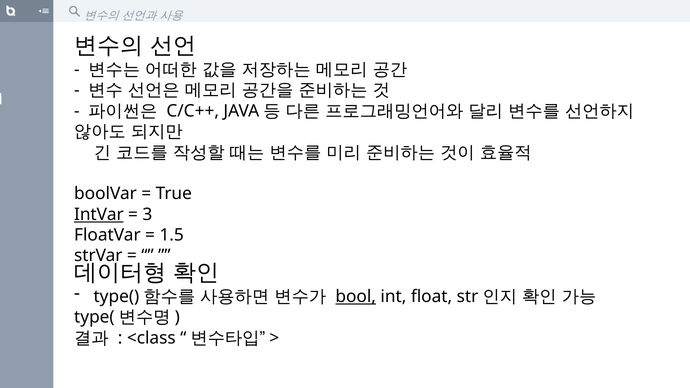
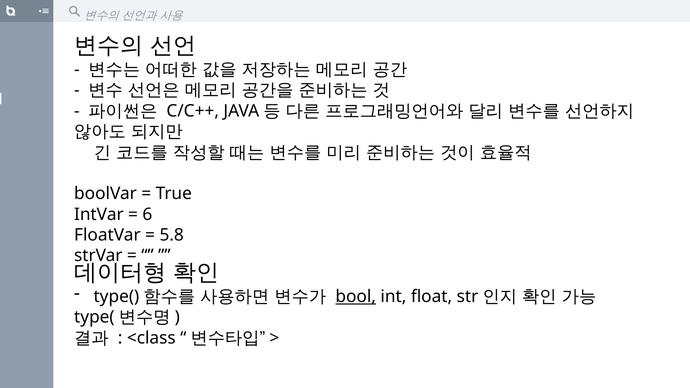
IntVar underline: present -> none
3: 3 -> 6
1.5: 1.5 -> 5.8
